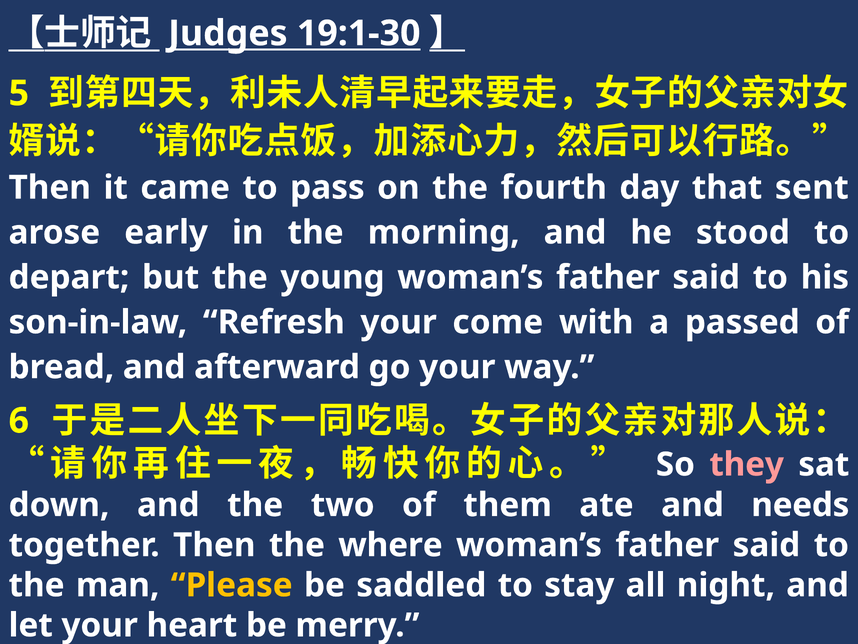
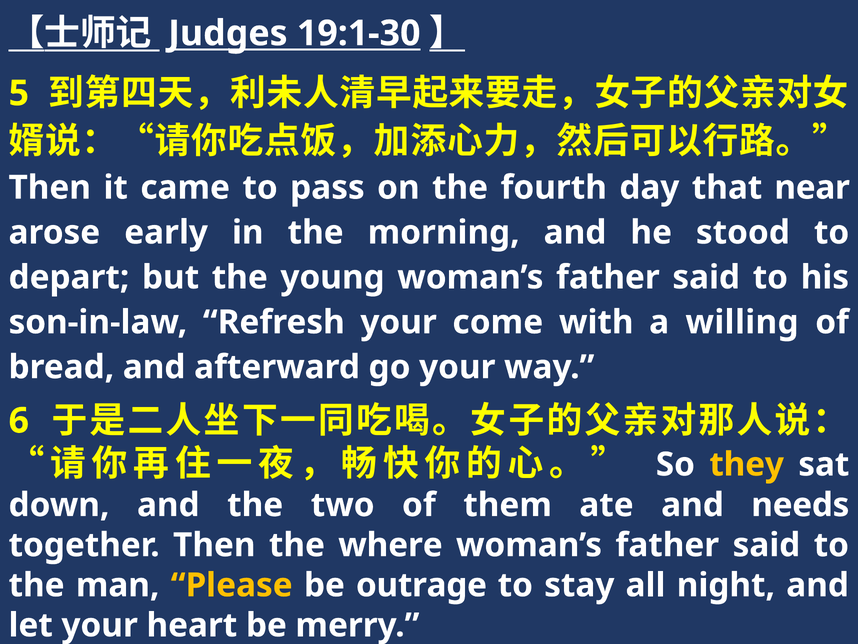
sent: sent -> near
passed: passed -> willing
they colour: pink -> yellow
saddled: saddled -> outrage
